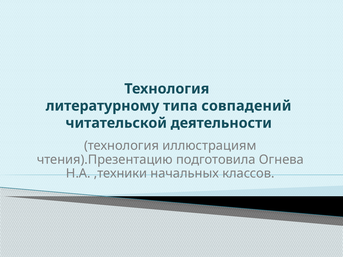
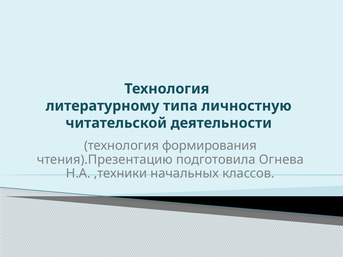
совпадений: совпадений -> личностную
иллюстрациям: иллюстрациям -> формирования
